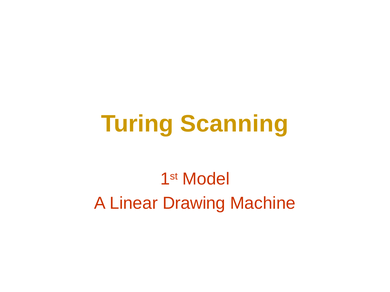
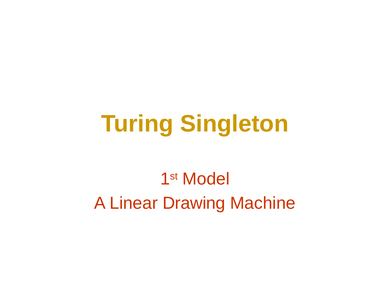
Scanning: Scanning -> Singleton
